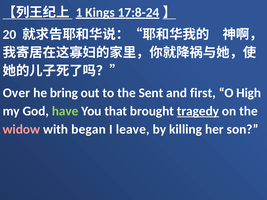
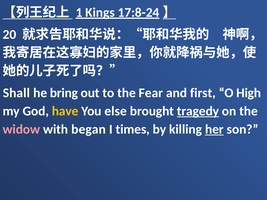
Over: Over -> Shall
Sent: Sent -> Fear
have colour: light green -> yellow
that: that -> else
leave: leave -> times
her underline: none -> present
